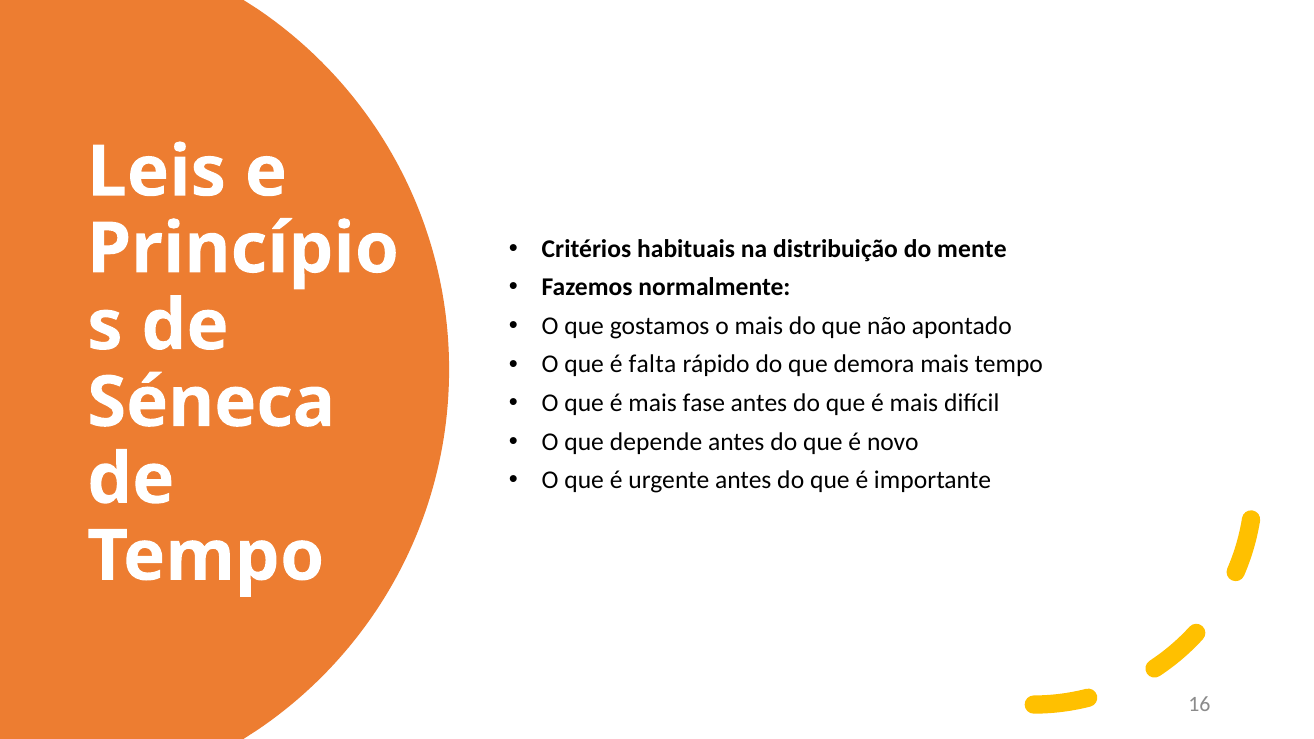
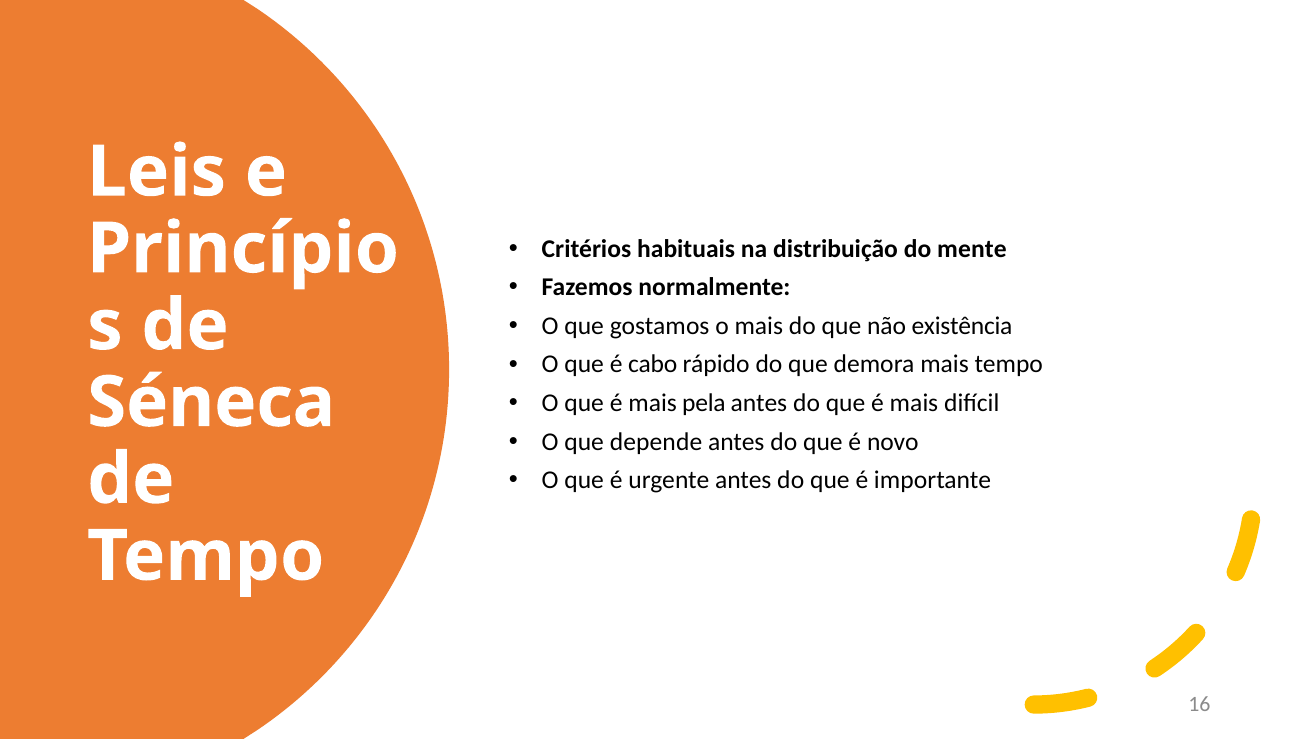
apontado: apontado -> existência
falta: falta -> cabo
fase: fase -> pela
